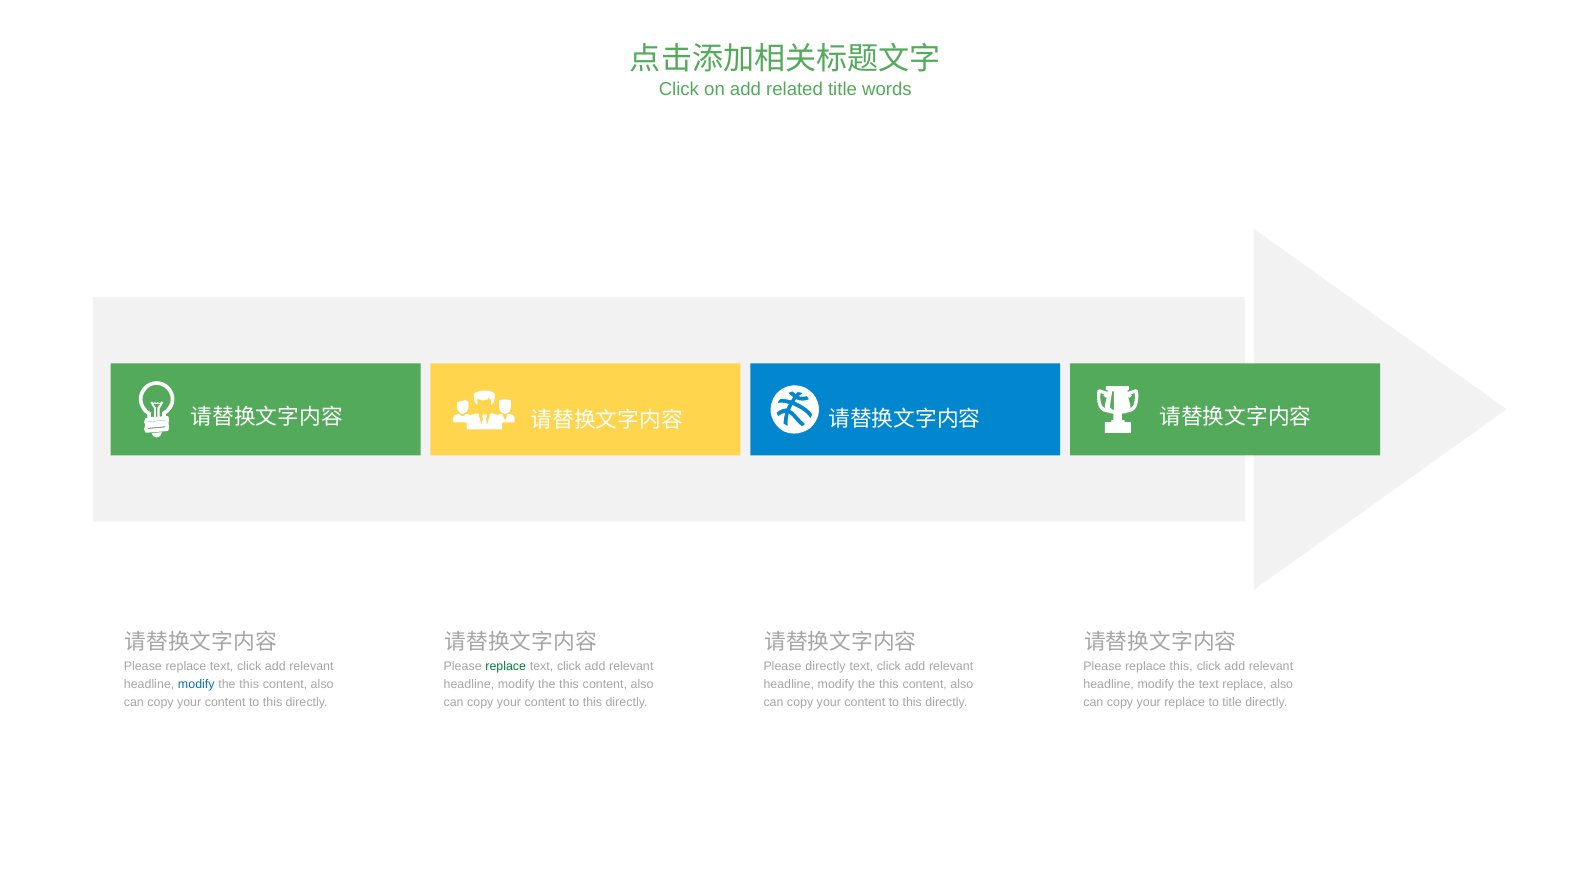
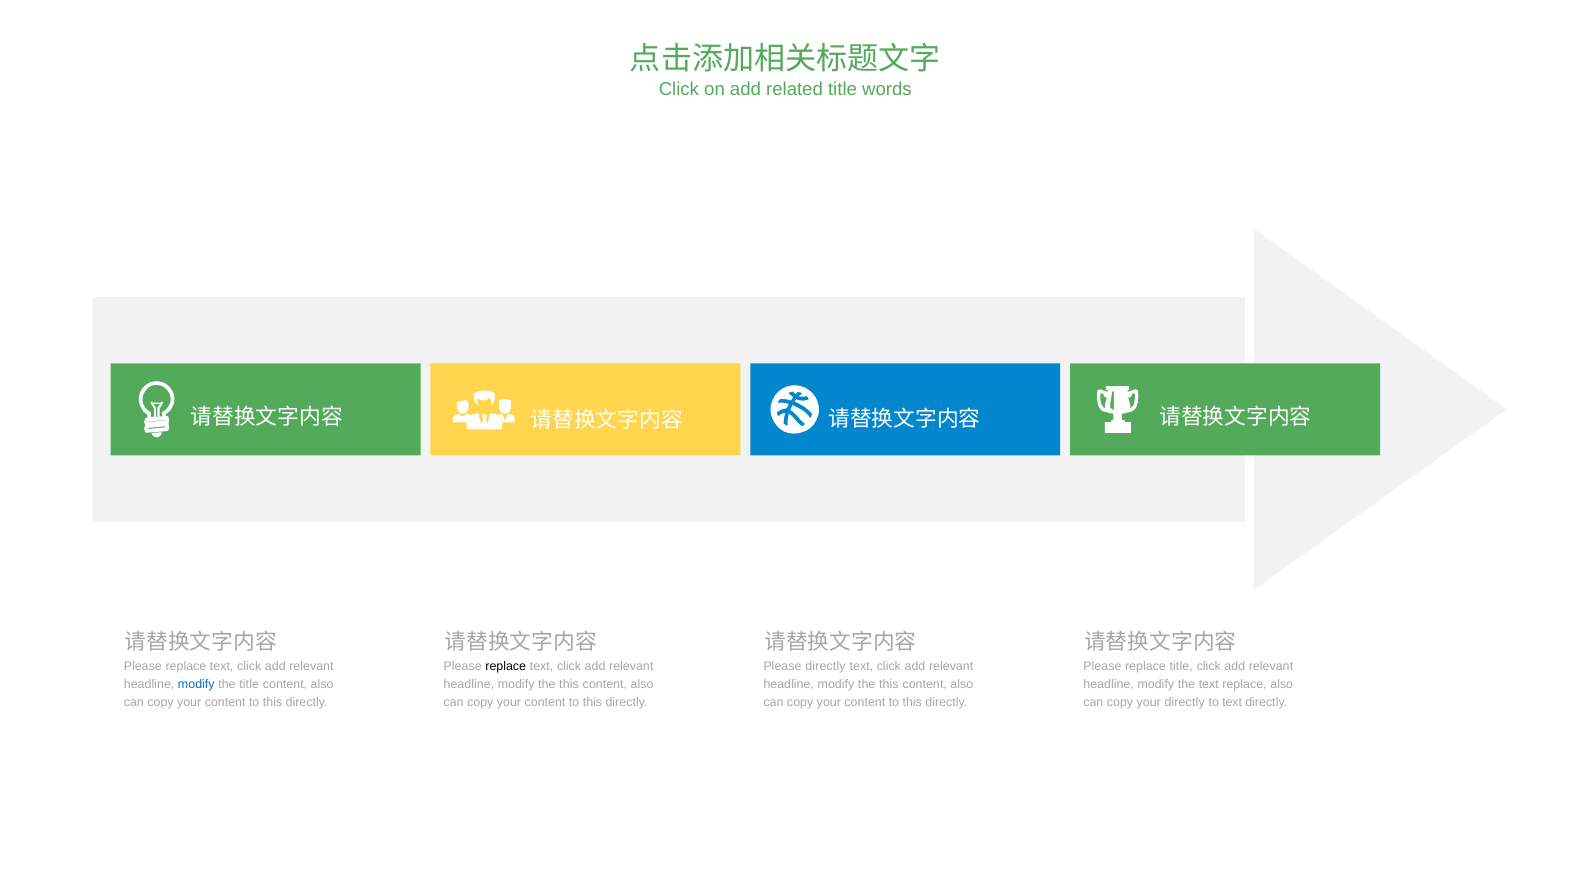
replace at (506, 666) colour: green -> black
replace this: this -> title
this at (249, 684): this -> title
your replace: replace -> directly
to title: title -> text
